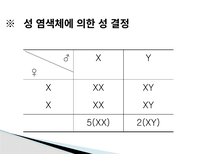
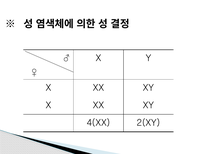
5(XX: 5(XX -> 4(XX
